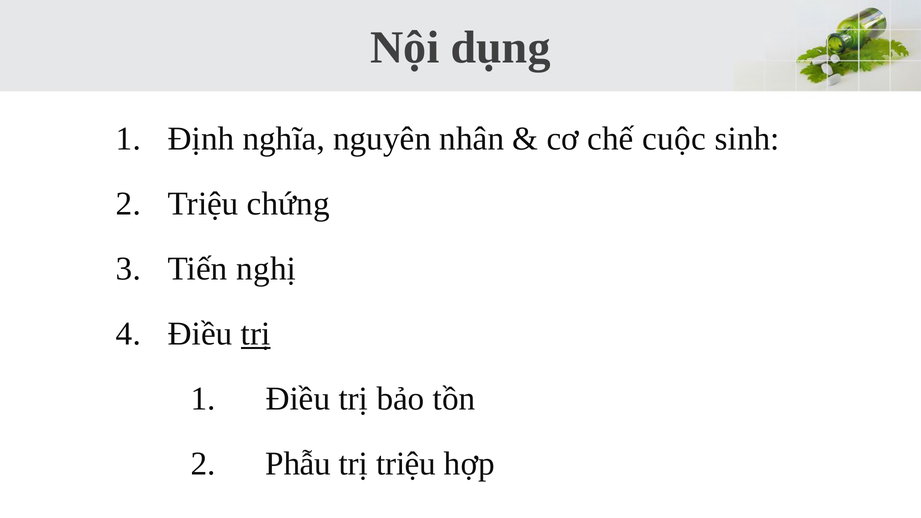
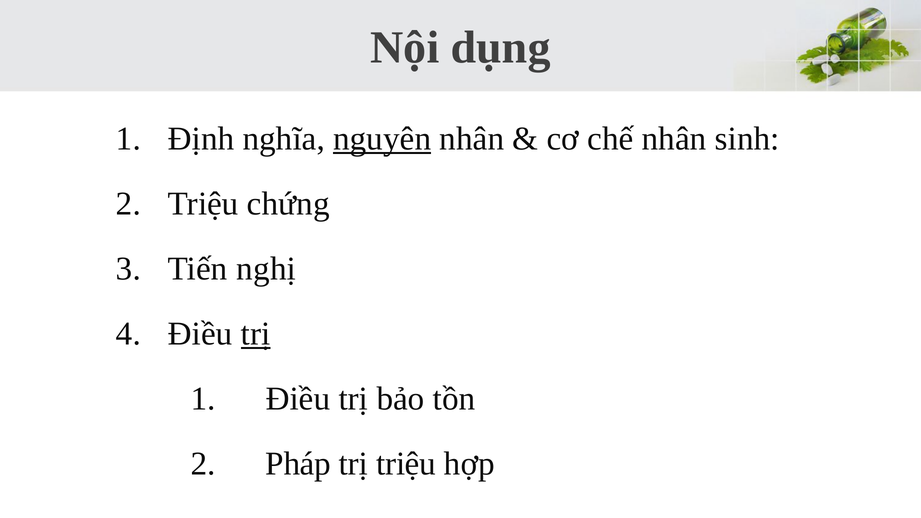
nguyên underline: none -> present
chế cuộc: cuộc -> nhân
Phẫu: Phẫu -> Pháp
